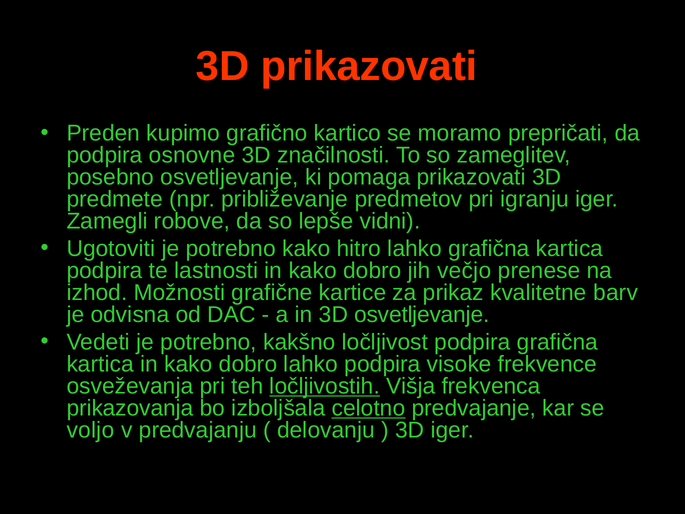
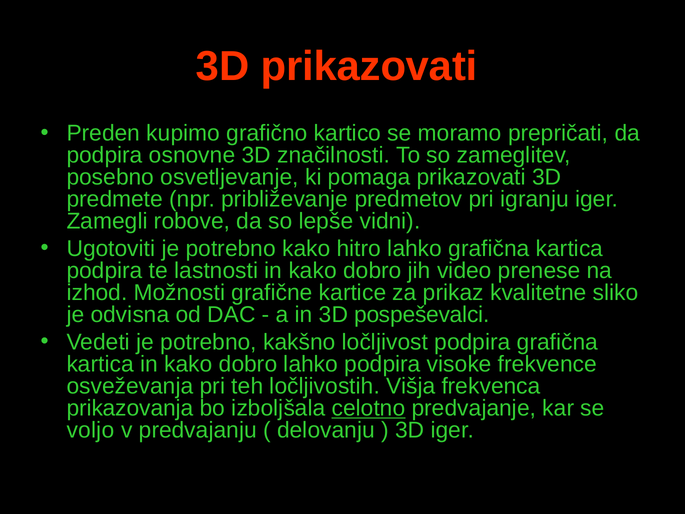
večjo: večjo -> video
barv: barv -> sliko
3D osvetljevanje: osvetljevanje -> pospeševalci
ločljivostih underline: present -> none
